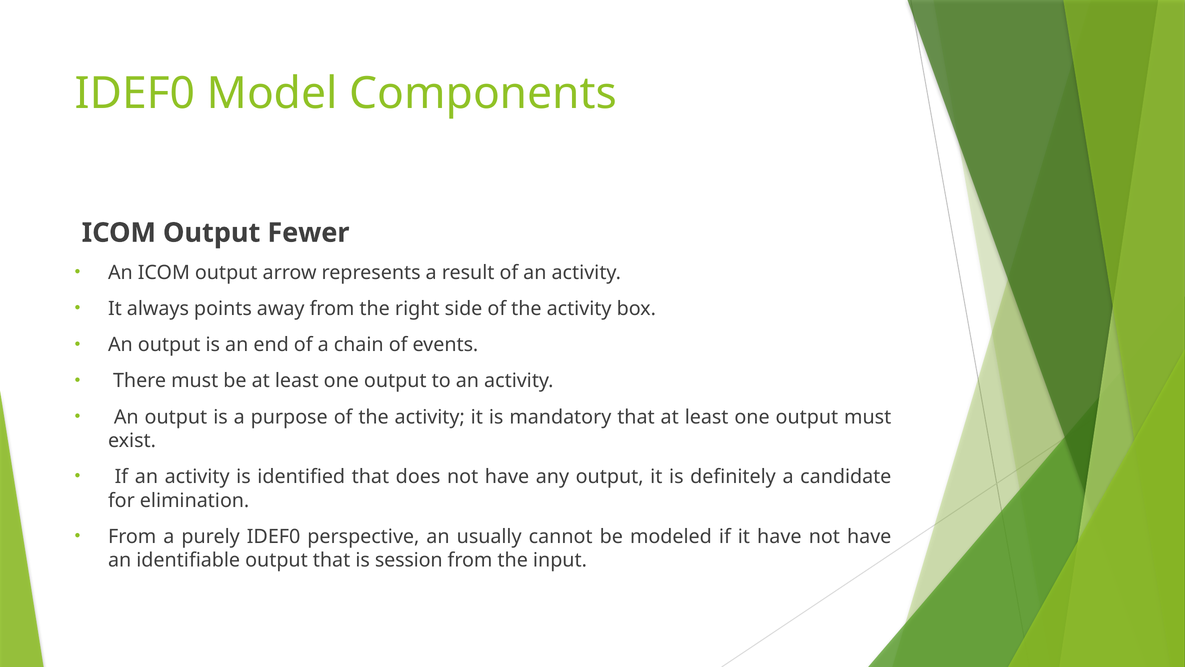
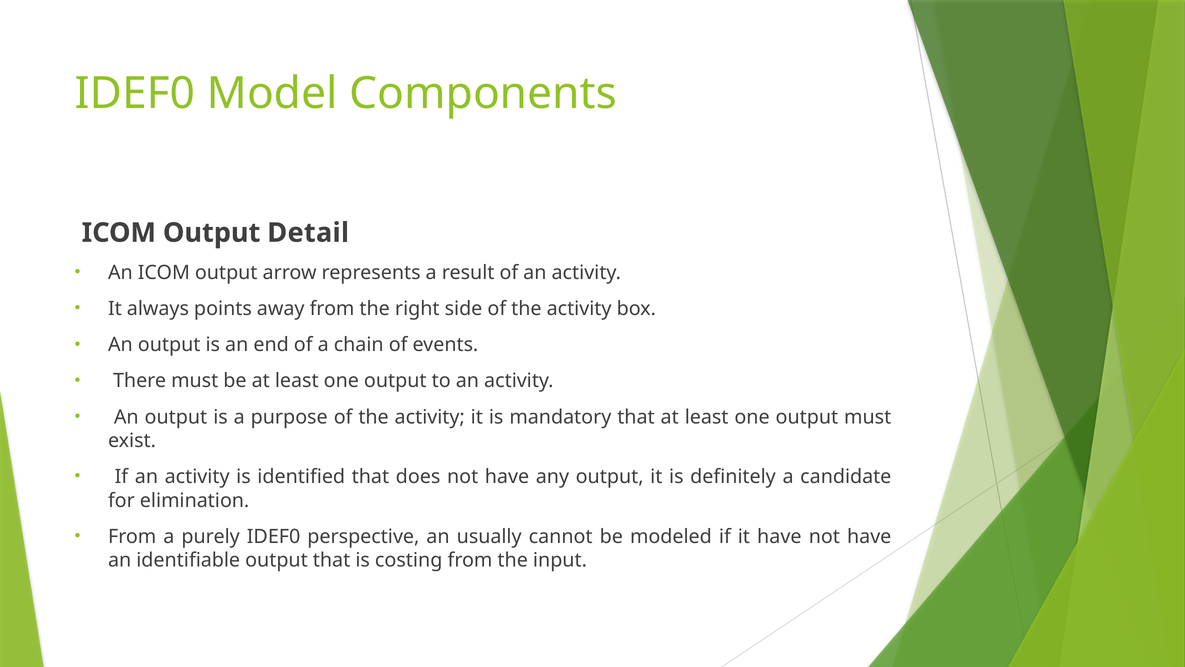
Fewer: Fewer -> Detail
session: session -> costing
